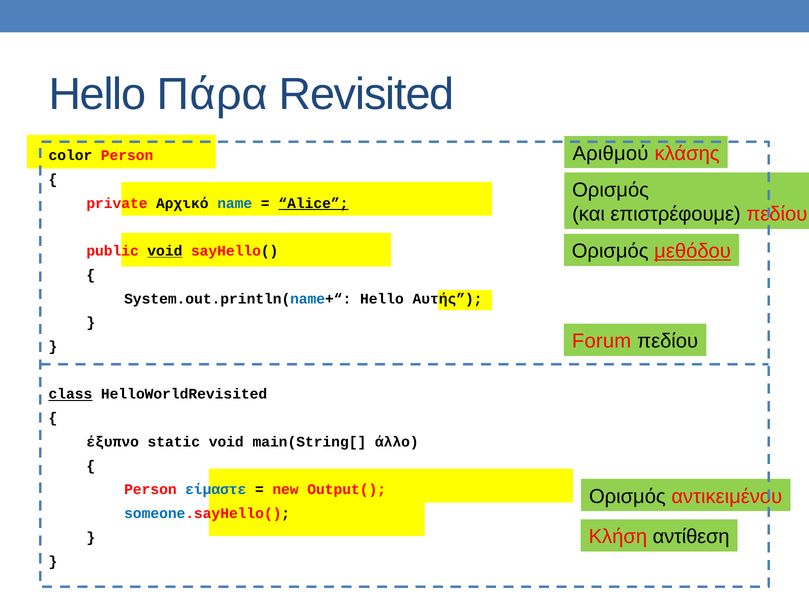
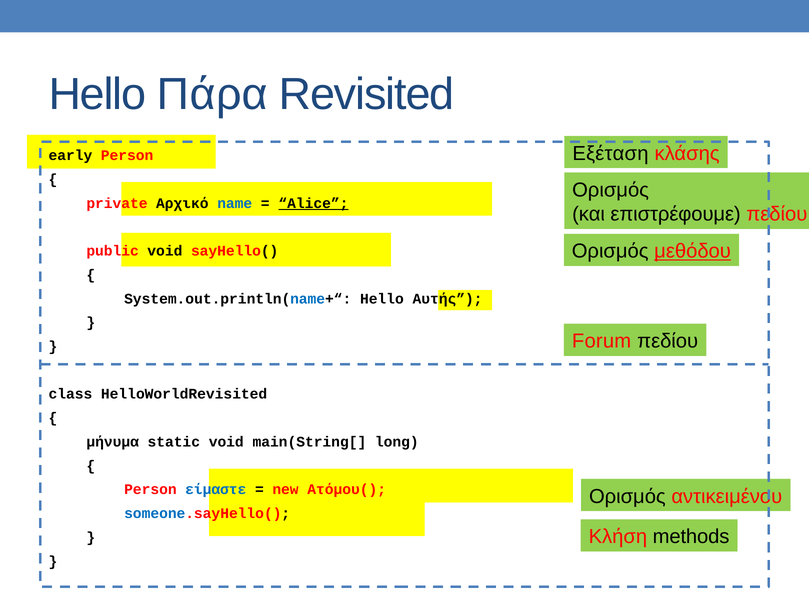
Αριθμού: Αριθμού -> Εξέταση
color: color -> early
void at (165, 251) underline: present -> none
class underline: present -> none
έξυπνο: έξυπνο -> μήνυμα
άλλο: άλλο -> long
Output(: Output( -> Ατόμου(
αντίθεση: αντίθεση -> methods
